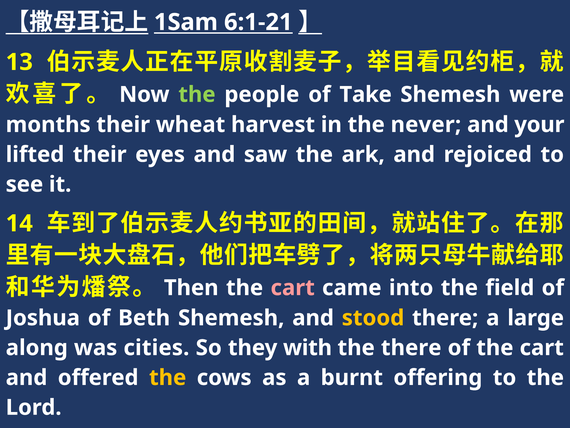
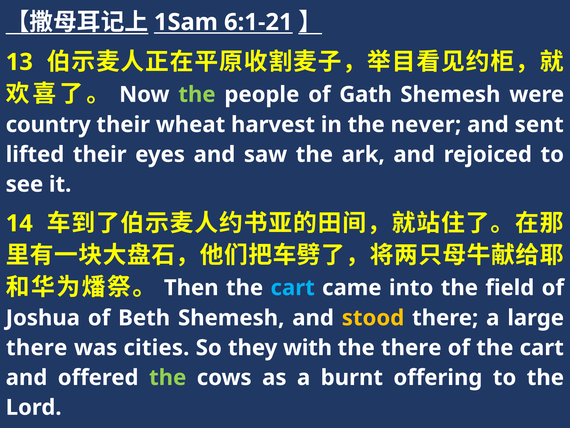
Take: Take -> Gath
months: months -> country
your: your -> sent
cart at (293, 287) colour: pink -> light blue
along at (37, 347): along -> there
the at (168, 377) colour: yellow -> light green
